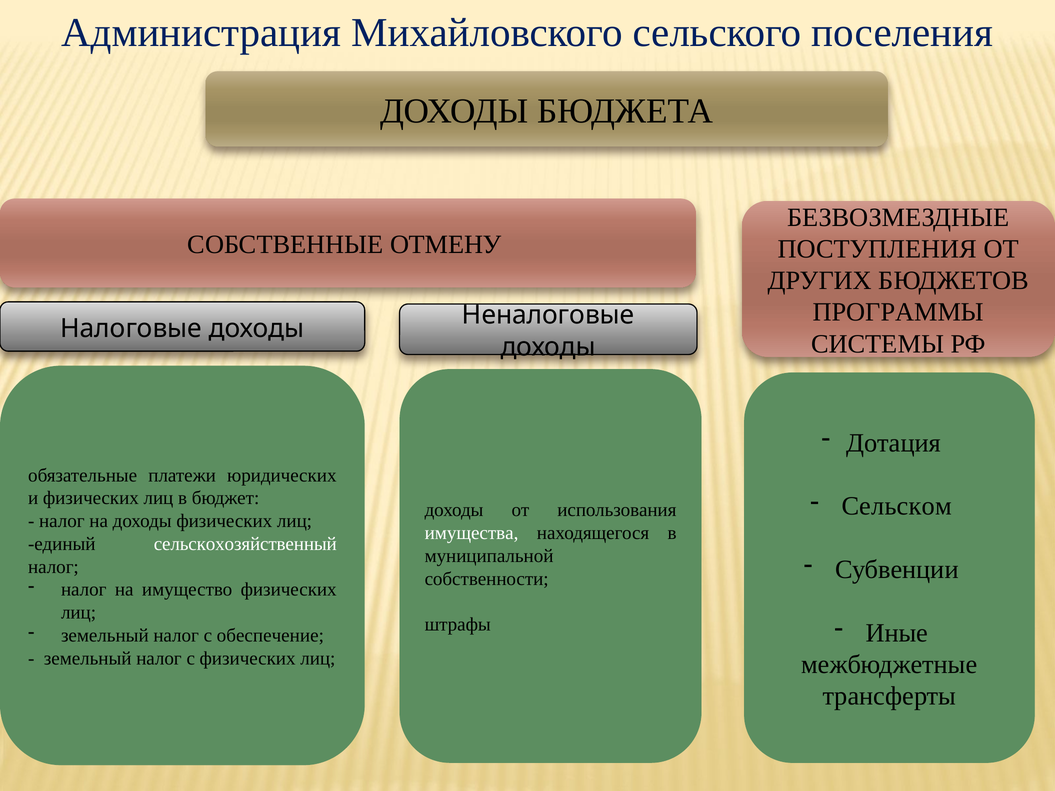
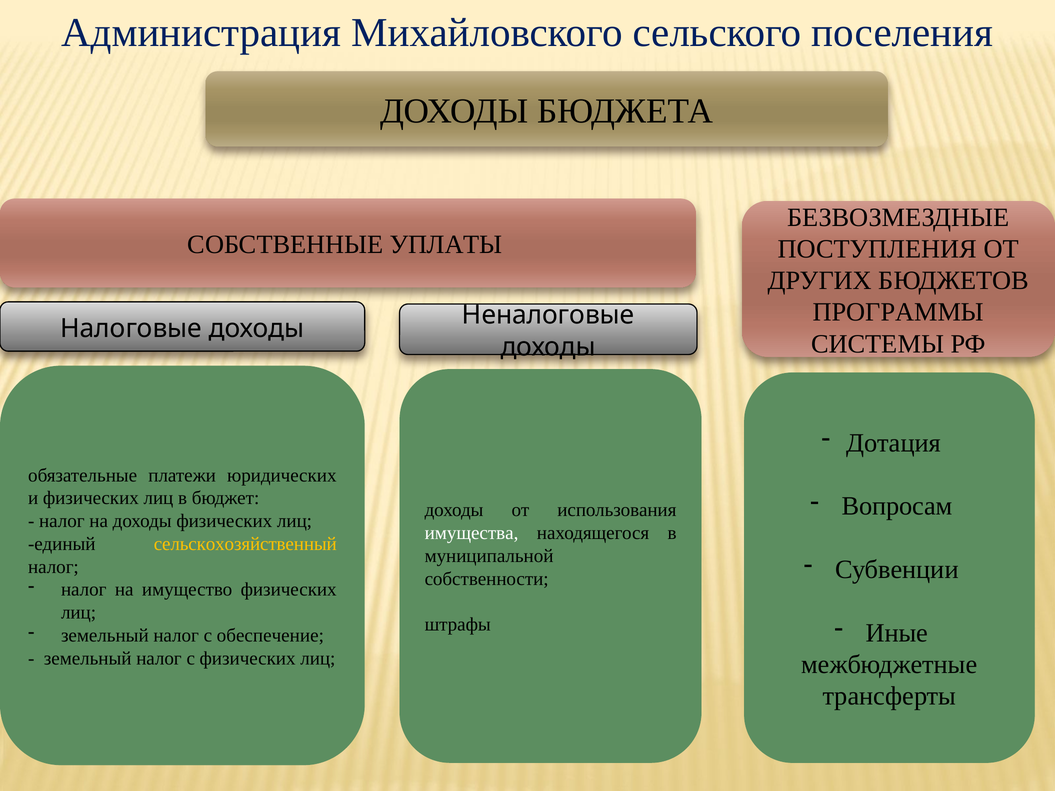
ОТМЕНУ: ОТМЕНУ -> УПЛАТЫ
Сельском: Сельском -> Вопросам
сельскохозяйственный colour: white -> yellow
